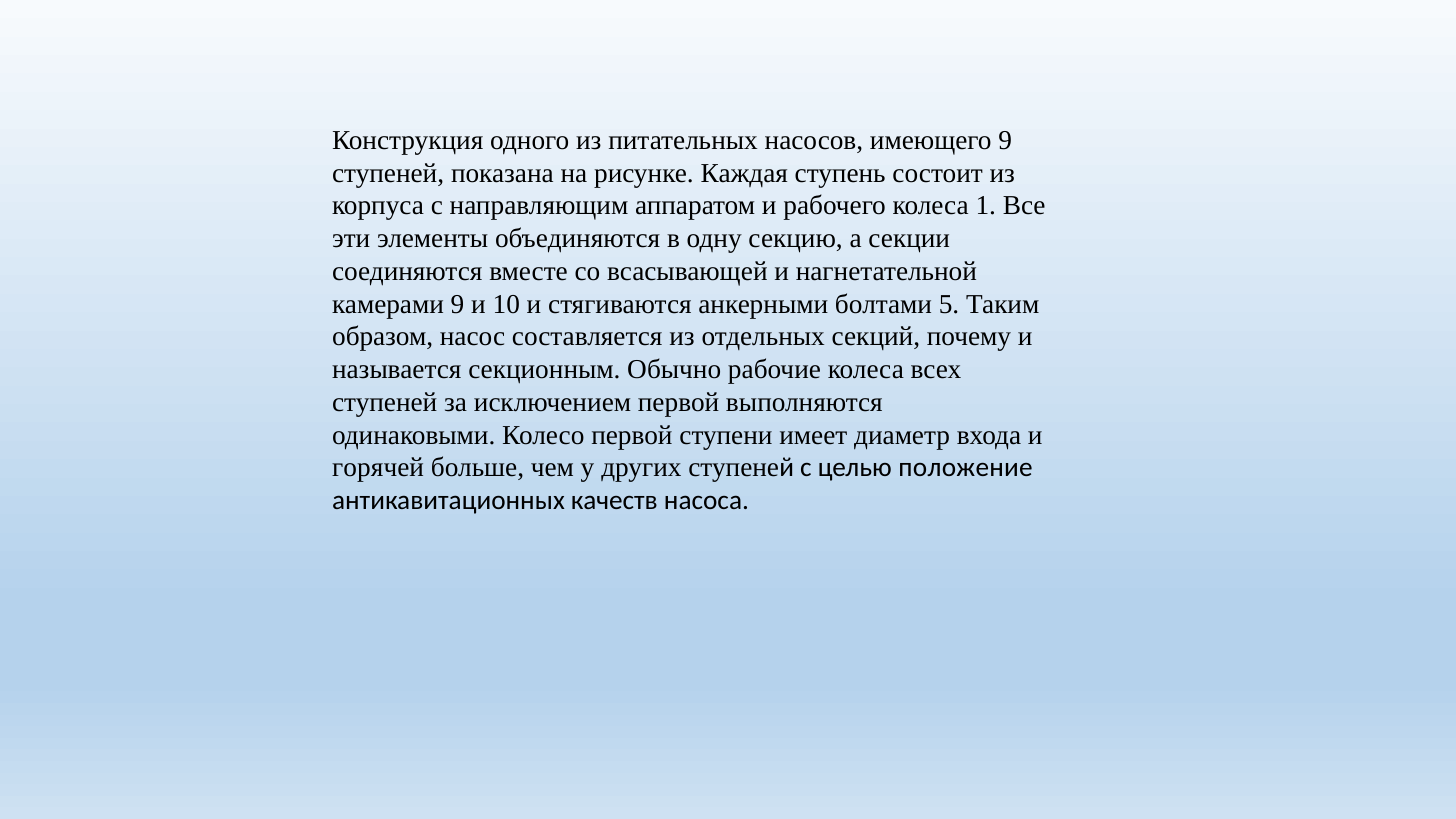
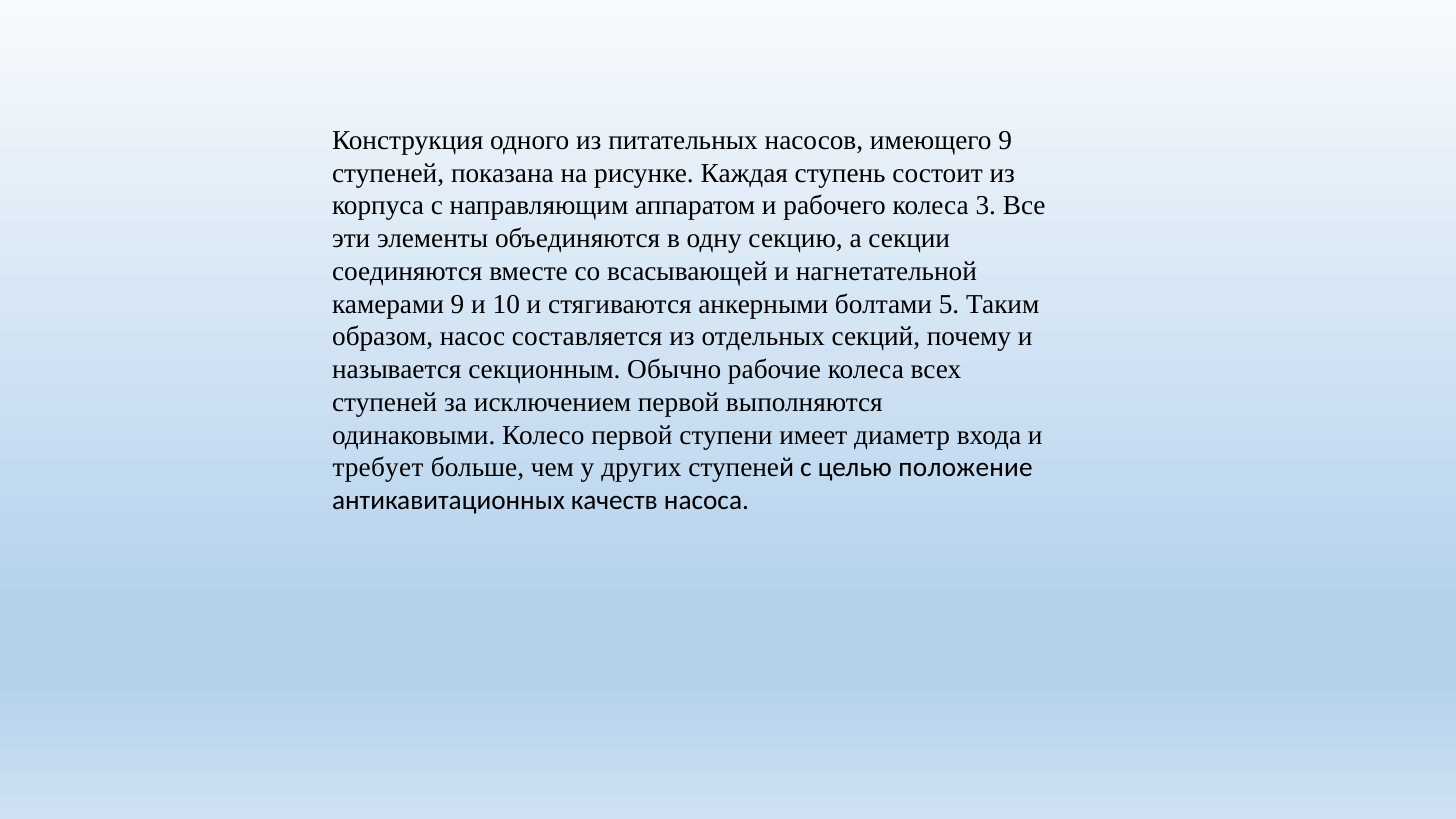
1: 1 -> 3
горячей: горячей -> требует
